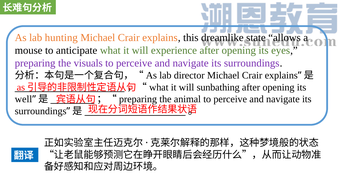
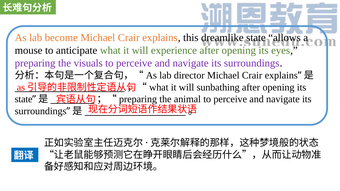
hunting: hunting -> become
well at (24, 99): well -> state
